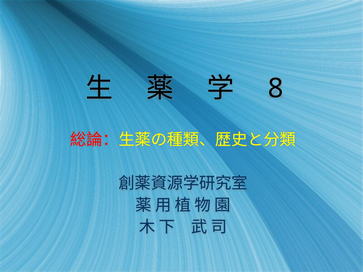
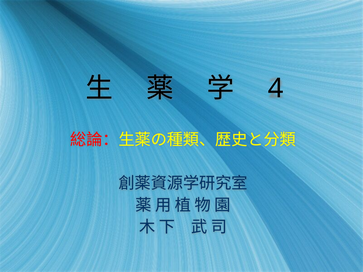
8: 8 -> 4
